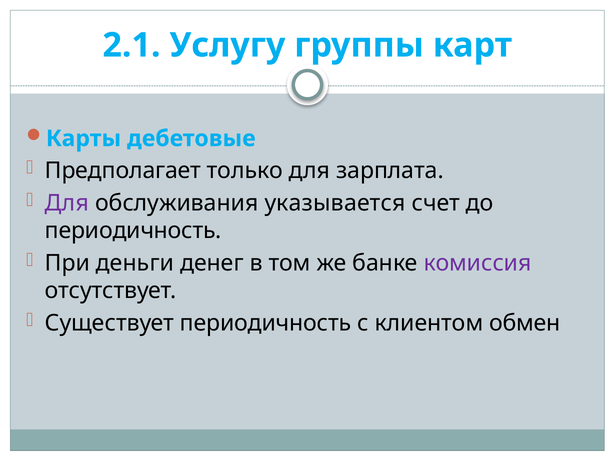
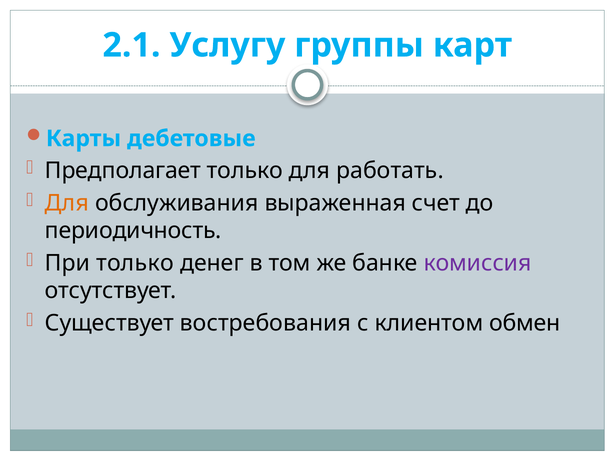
зарплата: зарплата -> работать
Для at (67, 203) colour: purple -> orange
указывается: указывается -> выраженная
При деньги: деньги -> только
Существует периодичность: периодичность -> востребования
